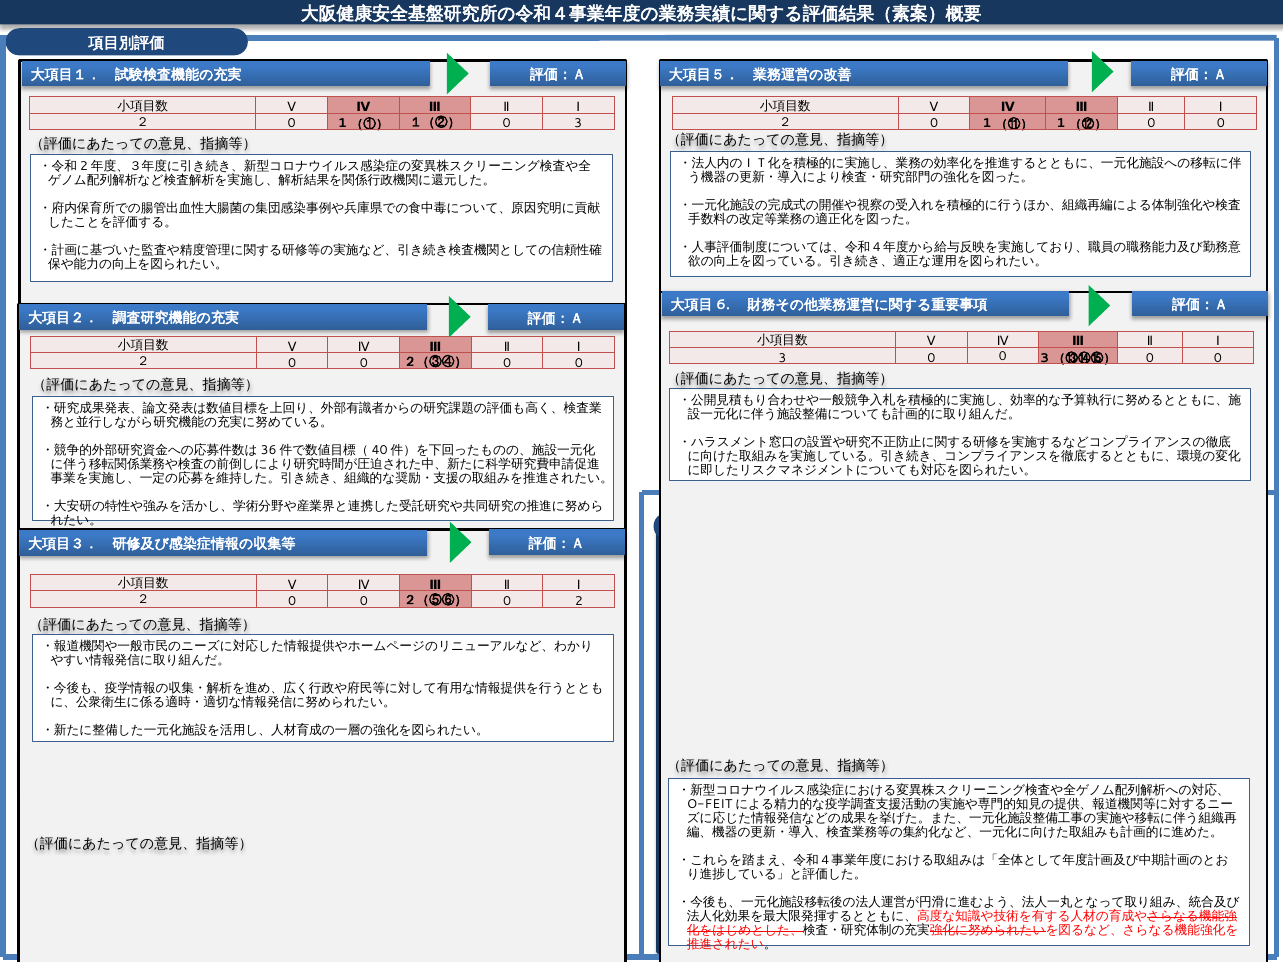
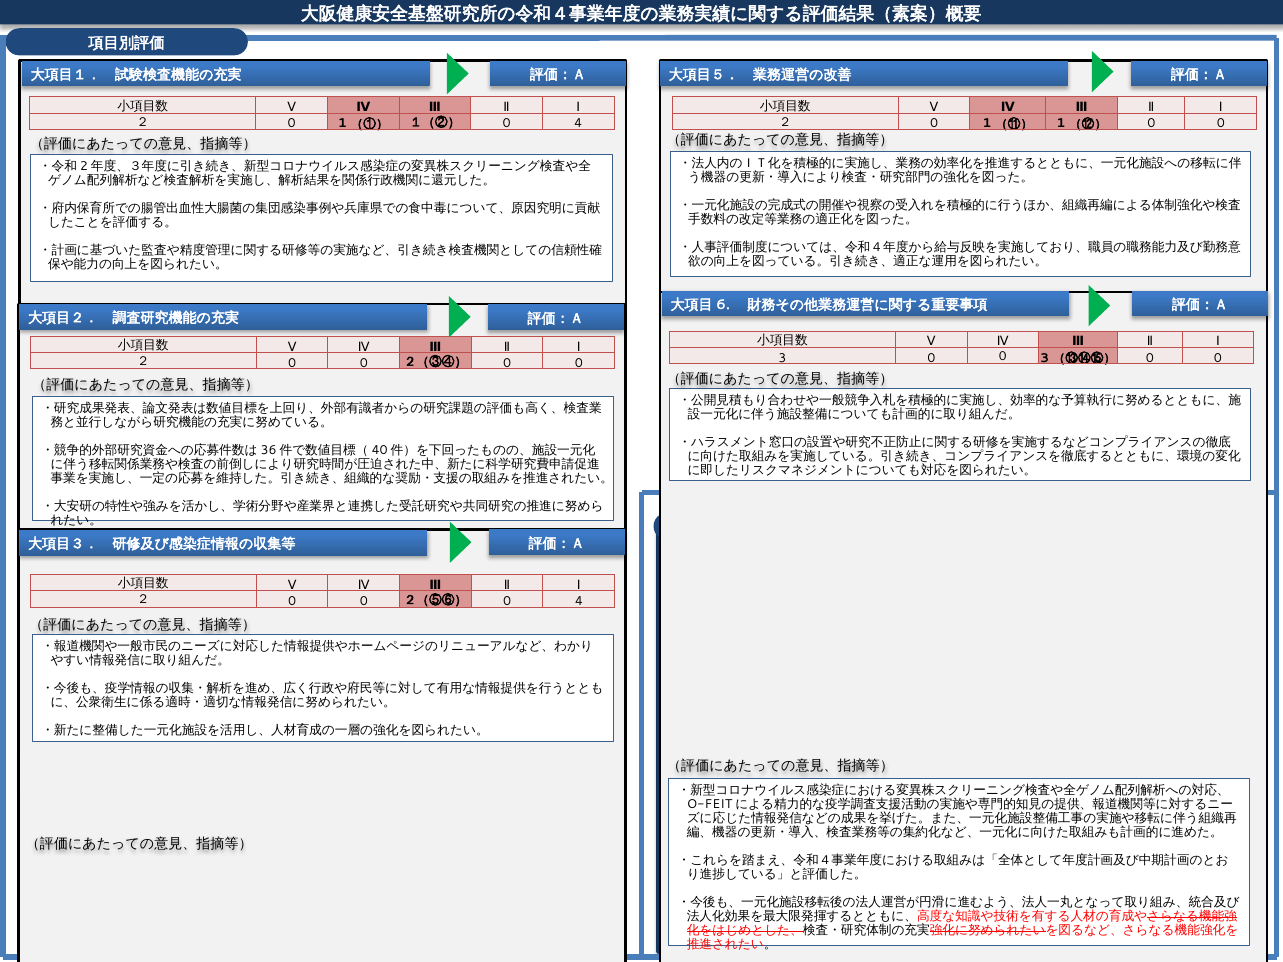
１（②） 0 3: 3 -> 4
２（⑤⑥） 0 2: 2 -> 4
